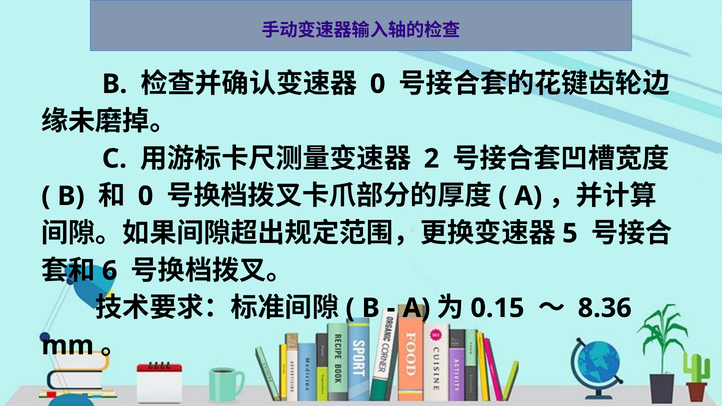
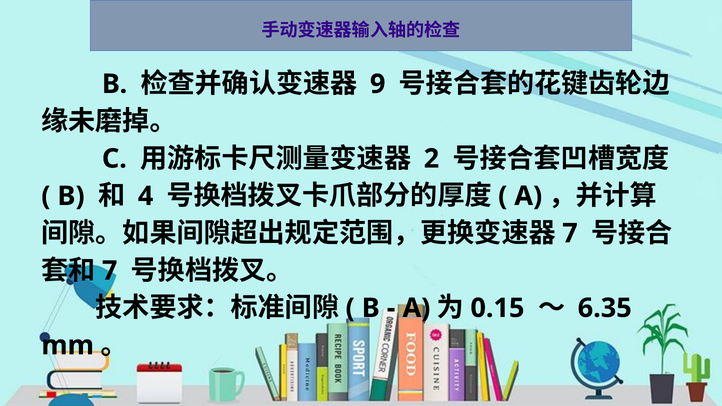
0 at (378, 84): 0 -> 9
0 at (146, 196): 0 -> 4
5 at (570, 233): 5 -> 7
6 at (110, 271): 6 -> 7
8.36: 8.36 -> 6.35
